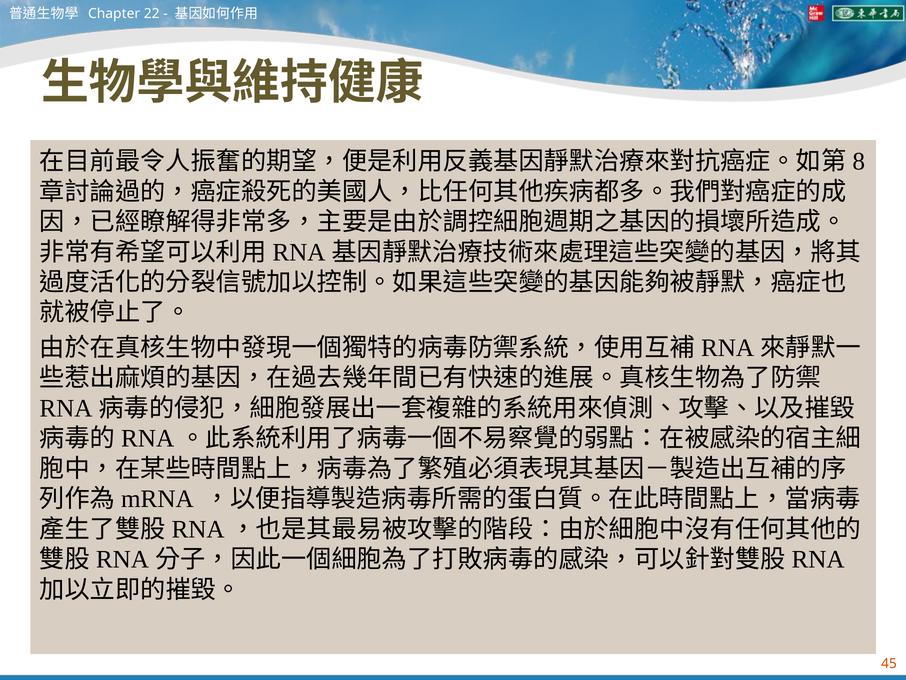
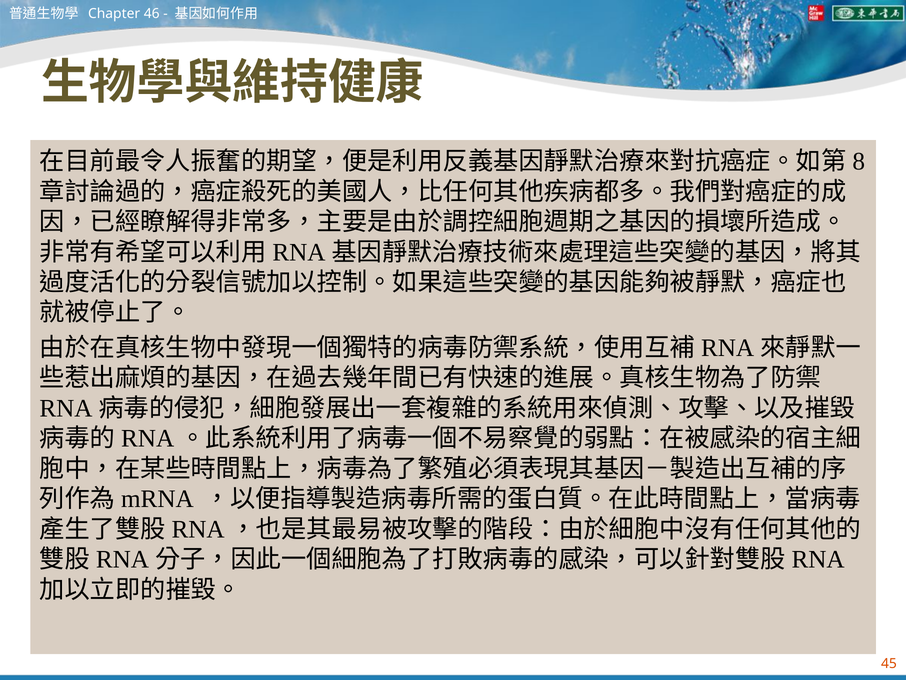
22: 22 -> 46
